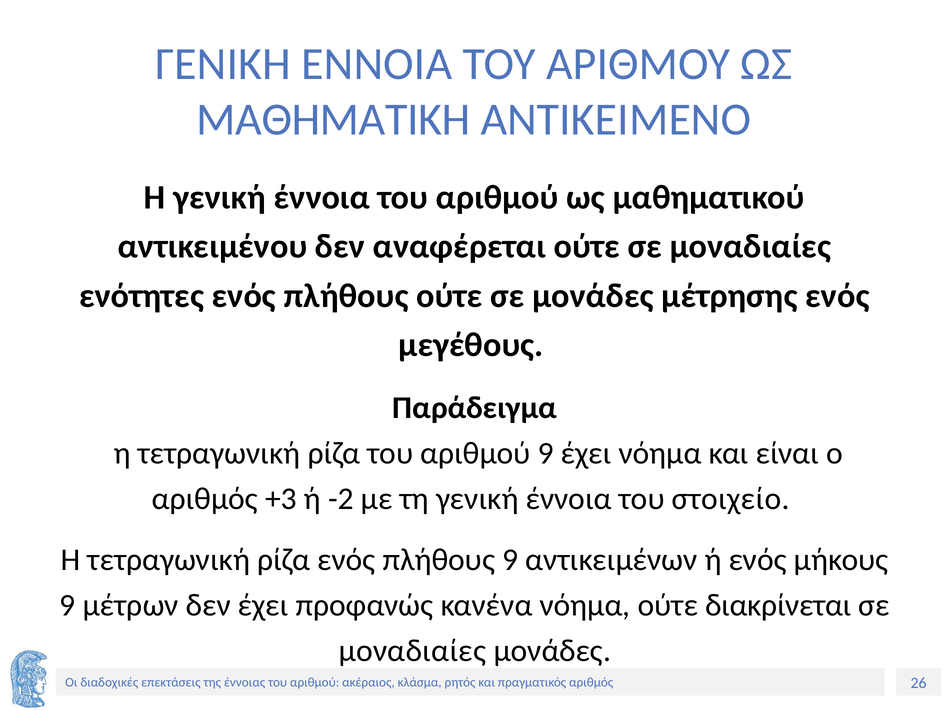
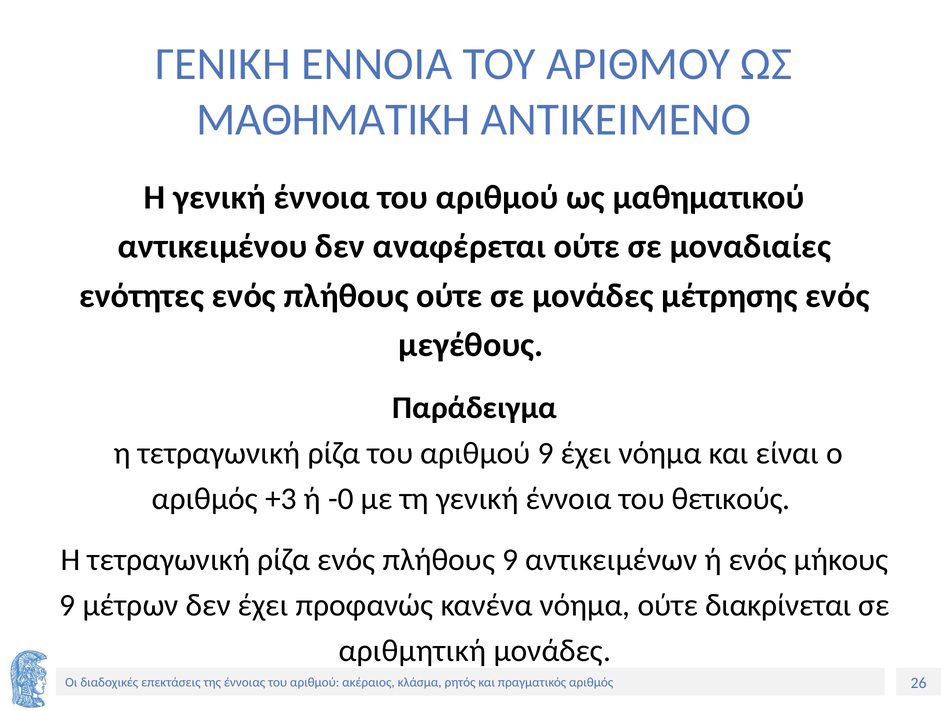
-2: -2 -> -0
στοιχείο: στοιχείο -> θετικούς
μοναδιαίες at (412, 651): μοναδιαίες -> αριθμητική
